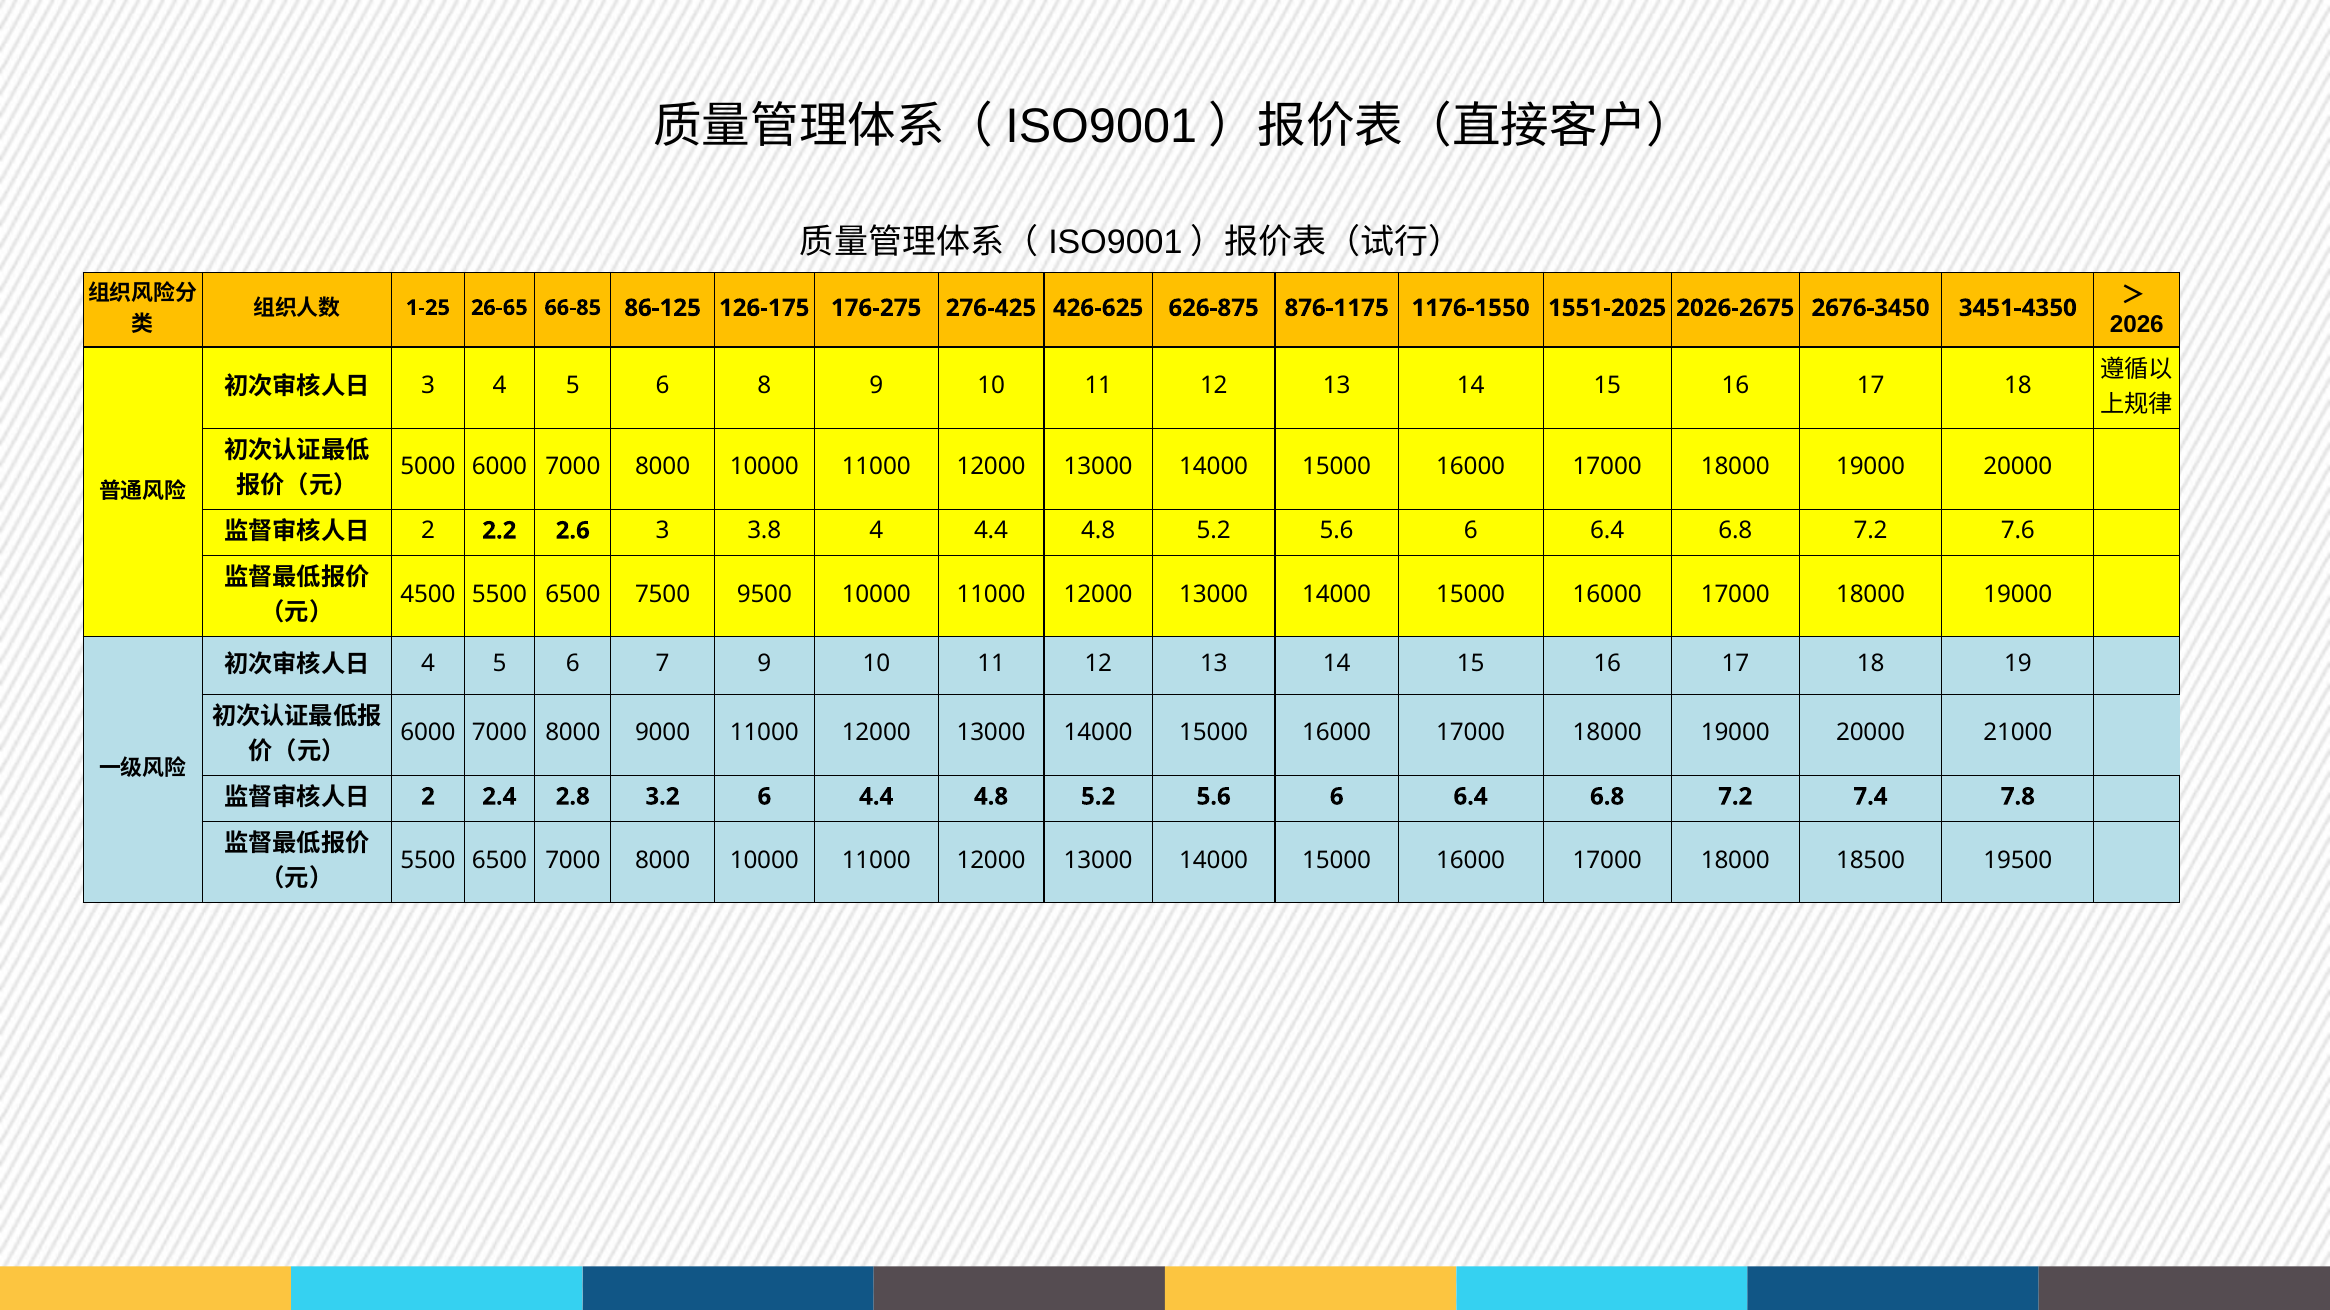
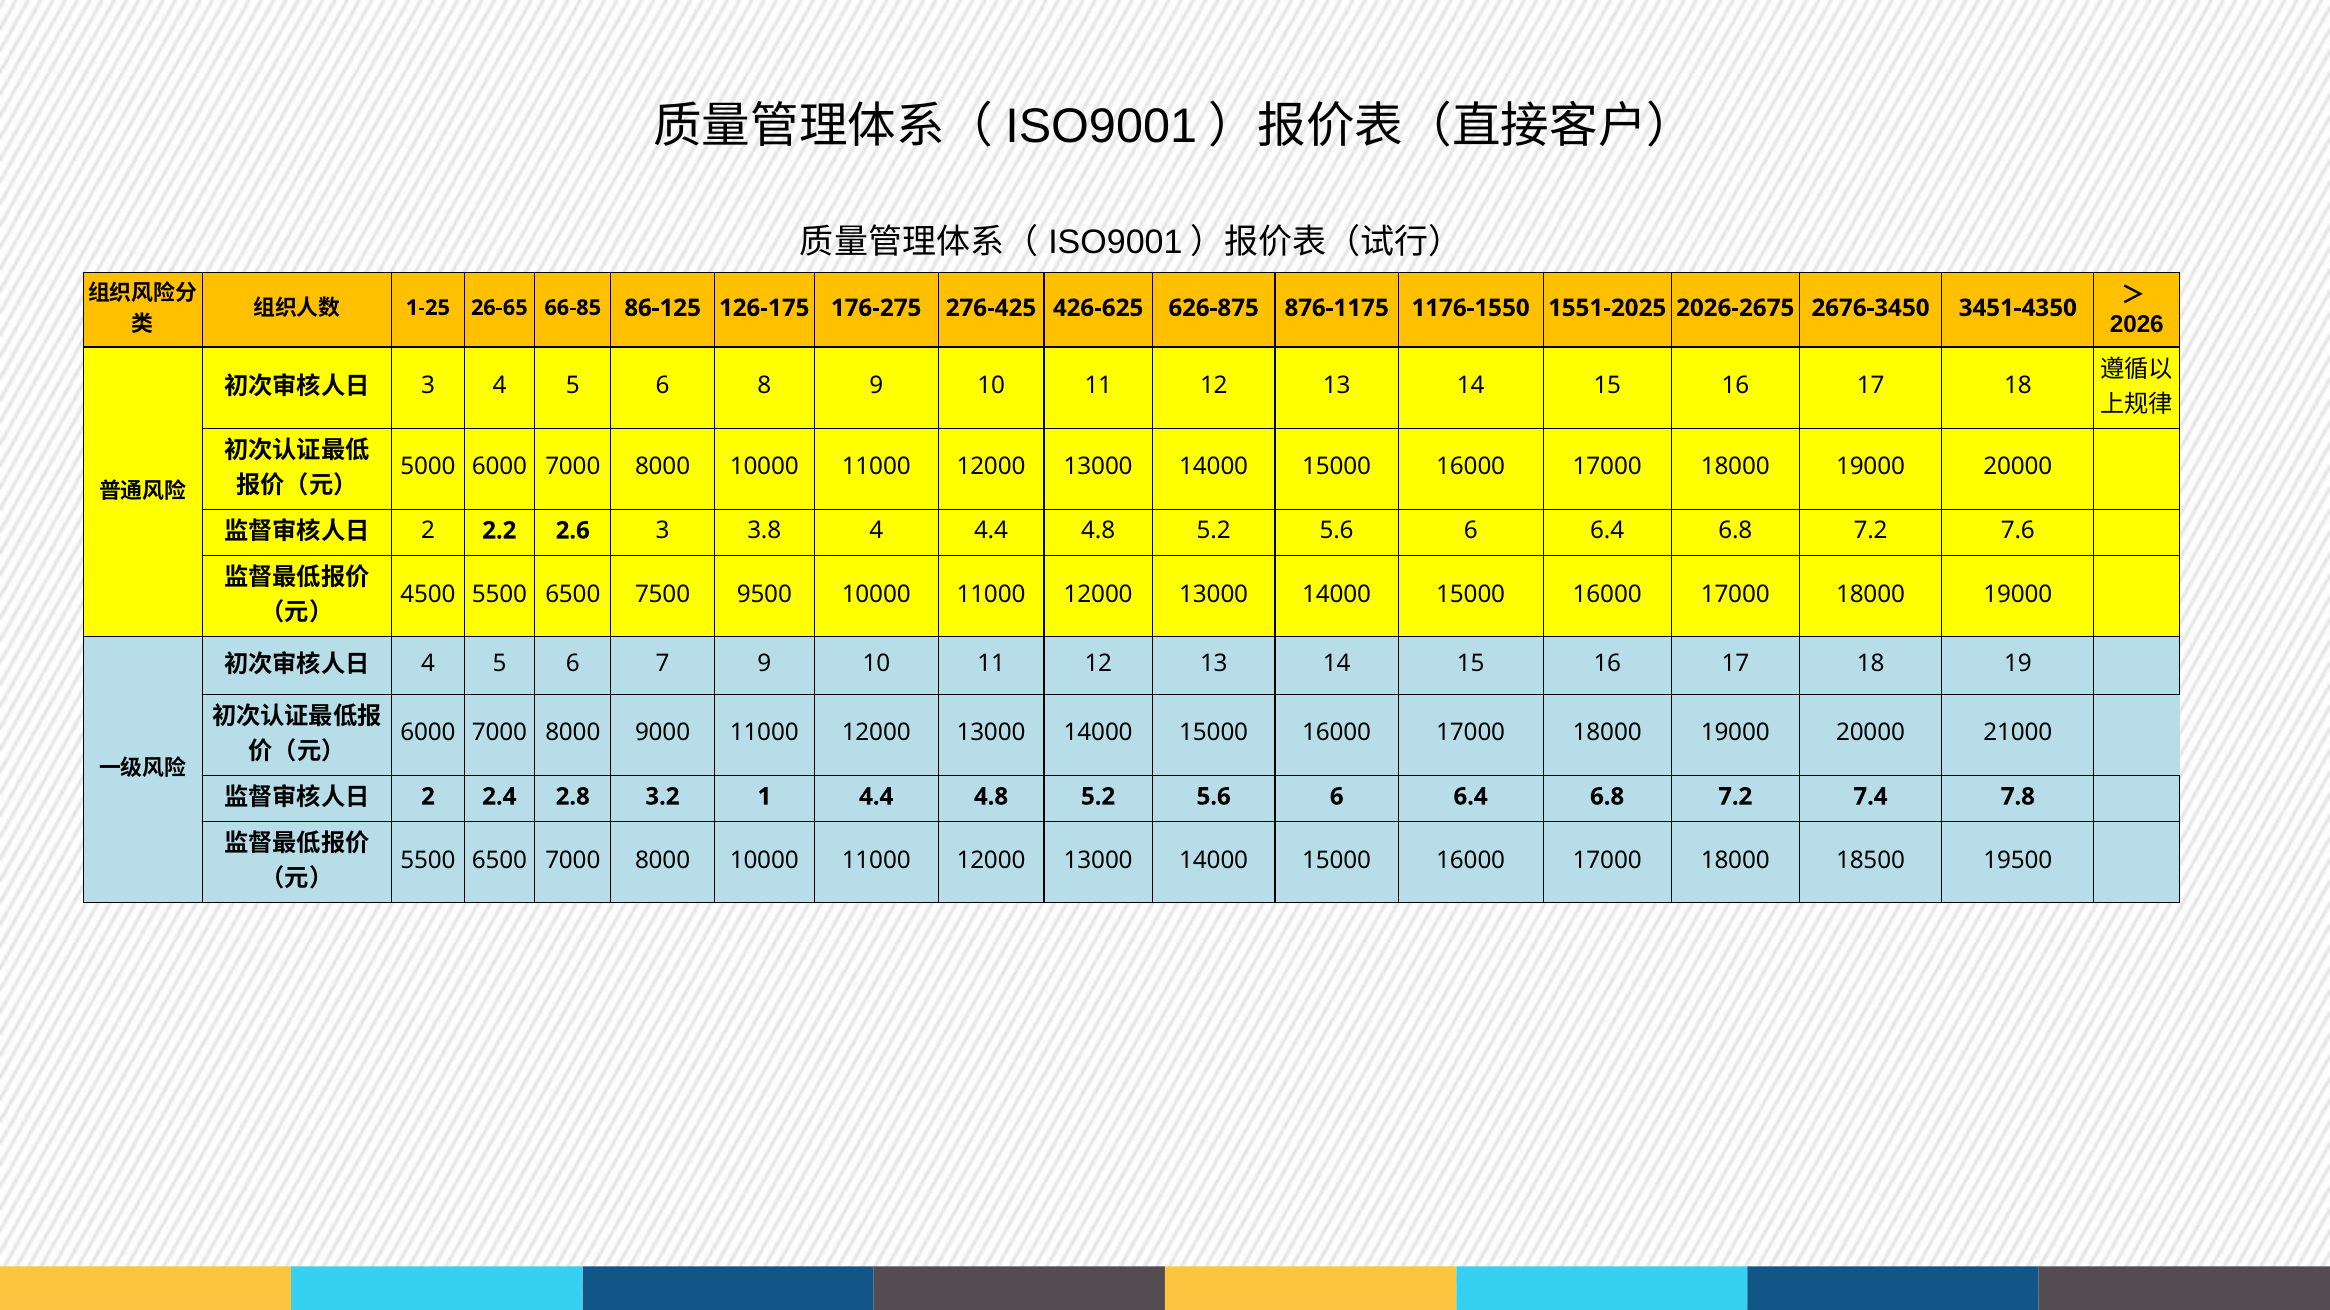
3.2 6: 6 -> 1
